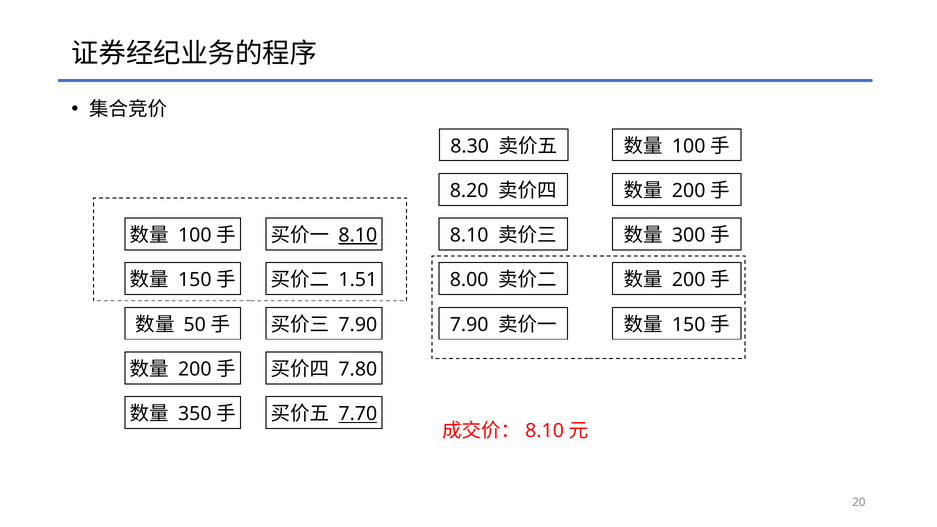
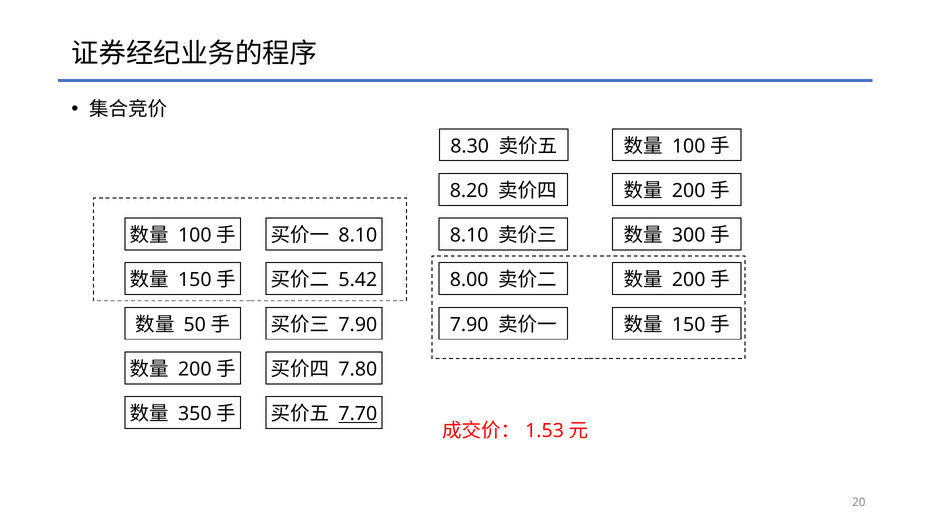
8.10 at (358, 235) underline: present -> none
1.51: 1.51 -> 5.42
8.10 at (545, 431): 8.10 -> 1.53
